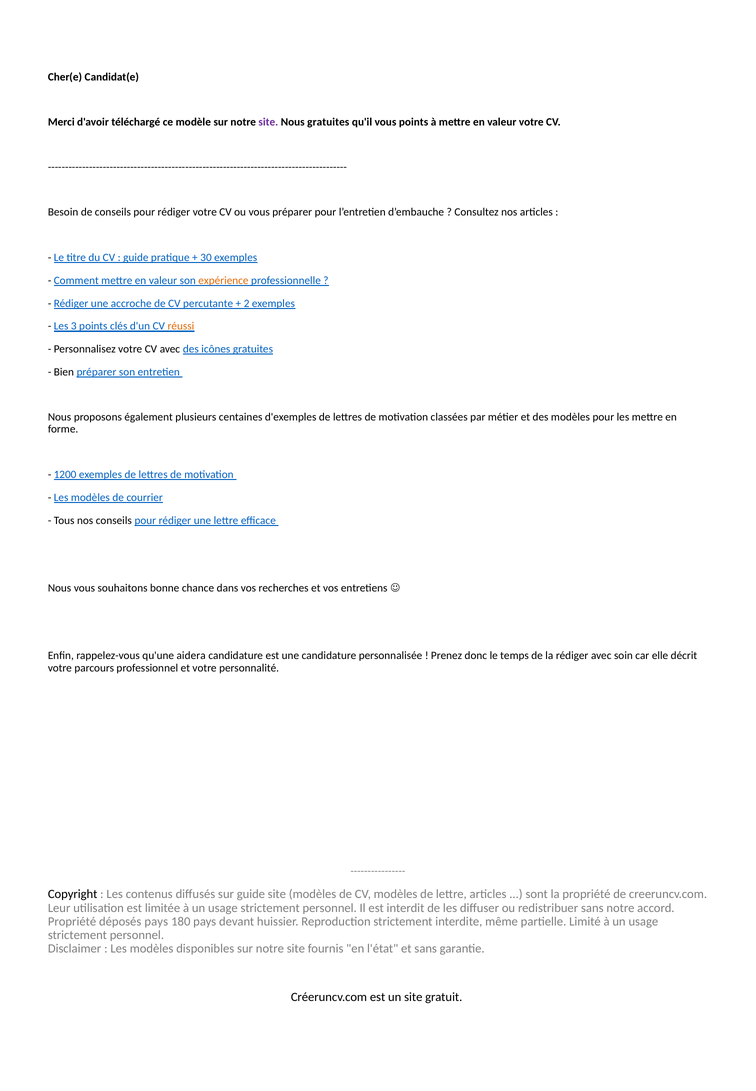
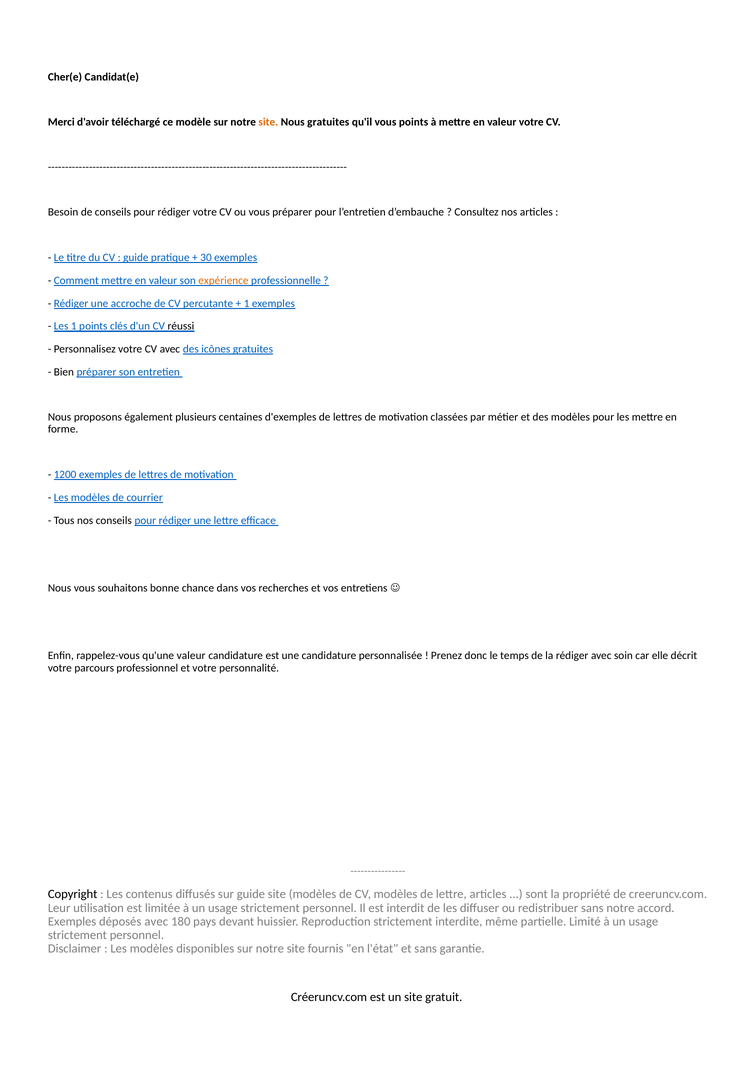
site at (268, 122) colour: purple -> orange
2 at (247, 304): 2 -> 1
Les 3: 3 -> 1
réussi colour: orange -> black
qu'une aidera: aidera -> valeur
Propriété at (72, 922): Propriété -> Exemples
déposés pays: pays -> avec
